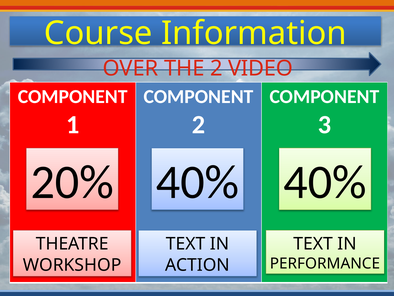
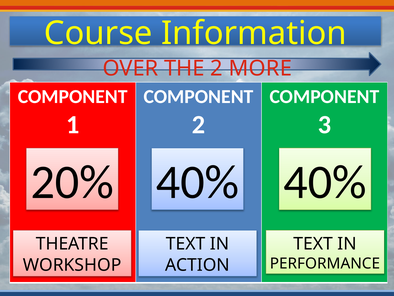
VIDEO: VIDEO -> MORE
